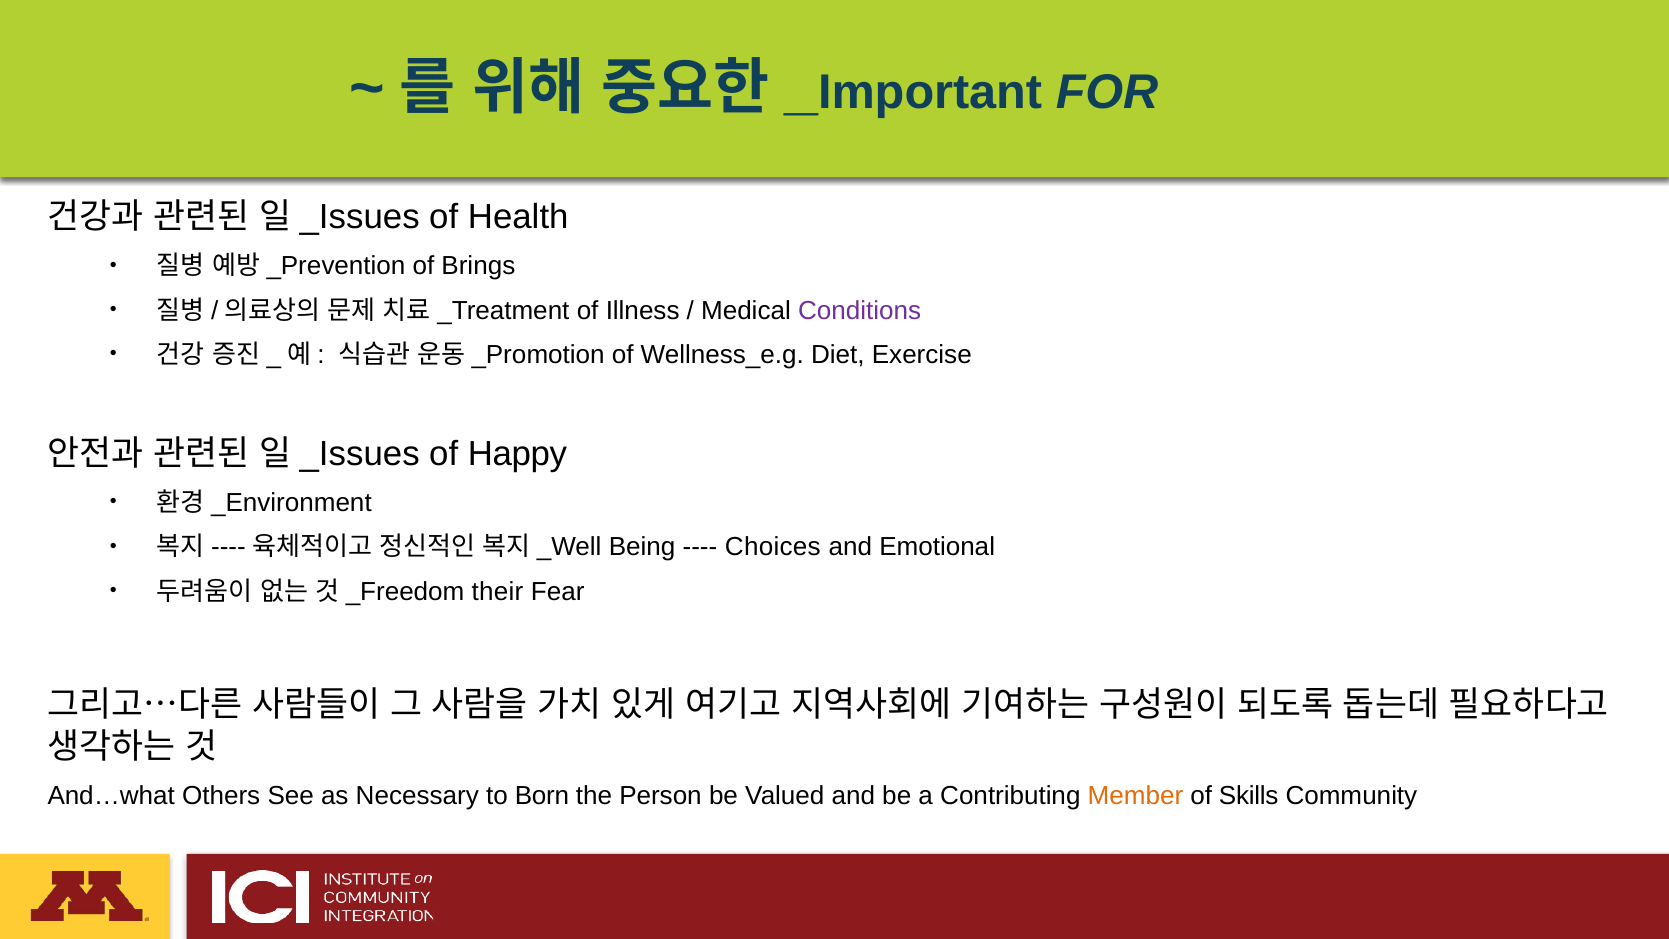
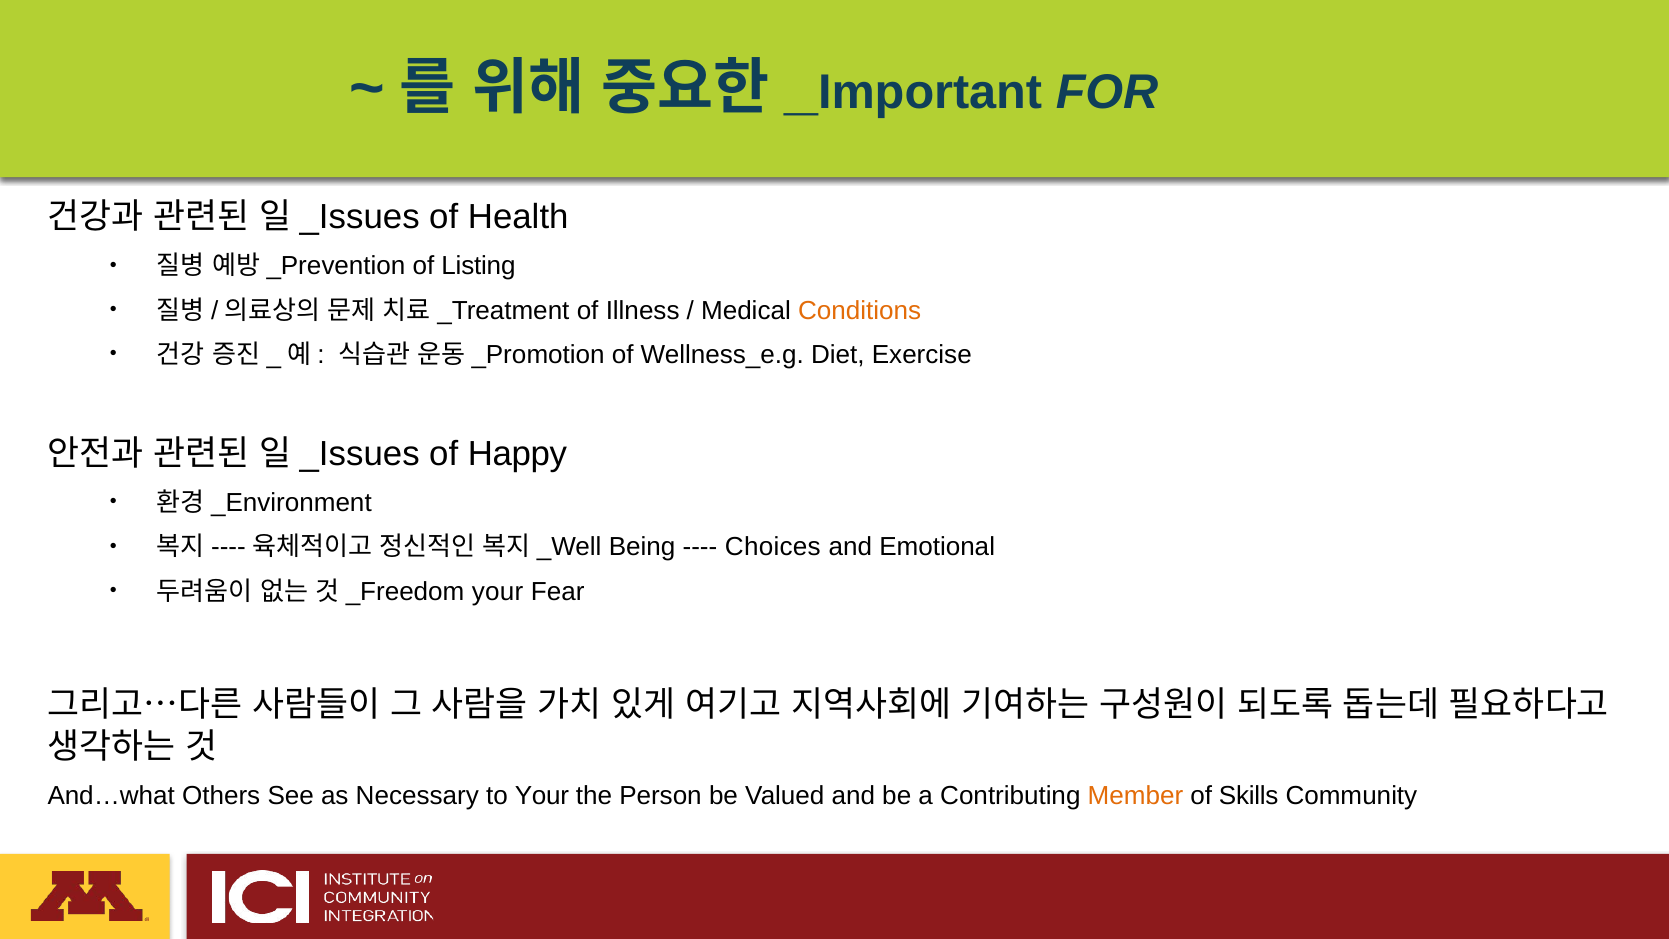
Brings: Brings -> Listing
Conditions colour: purple -> orange
their at (498, 591): their -> your
to Born: Born -> Your
